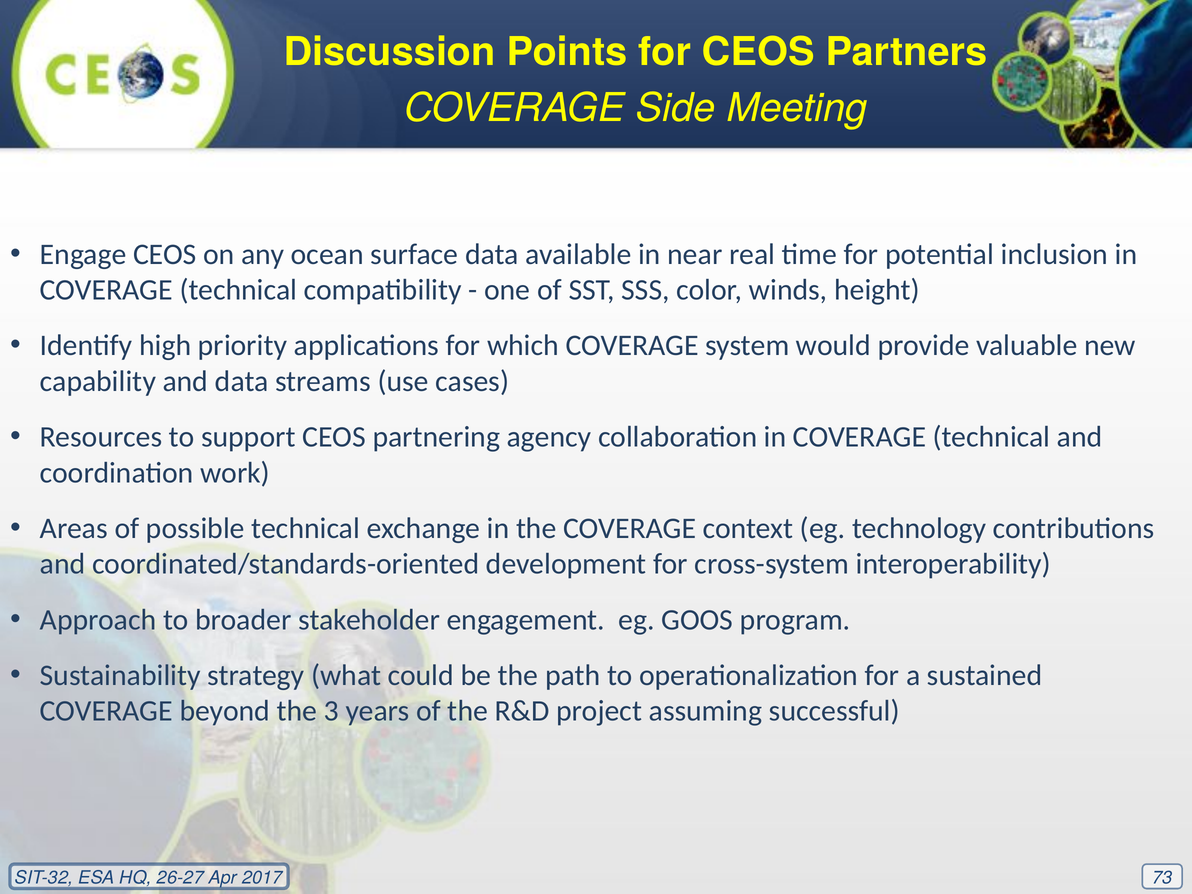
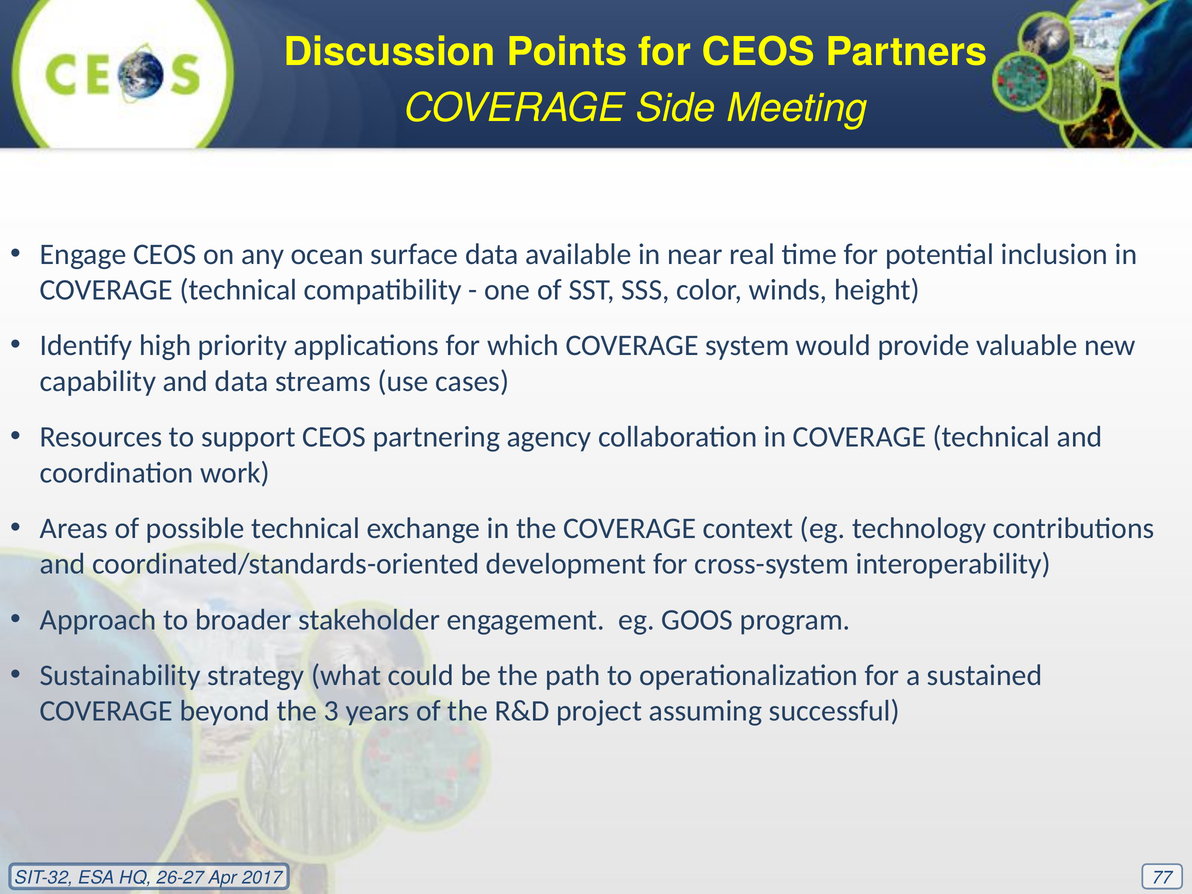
73: 73 -> 77
